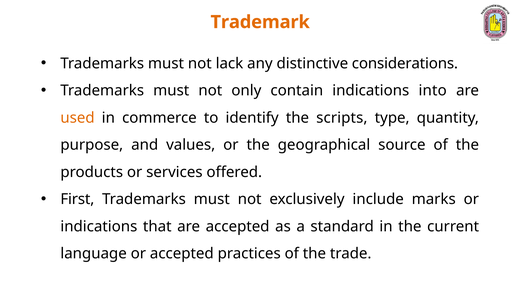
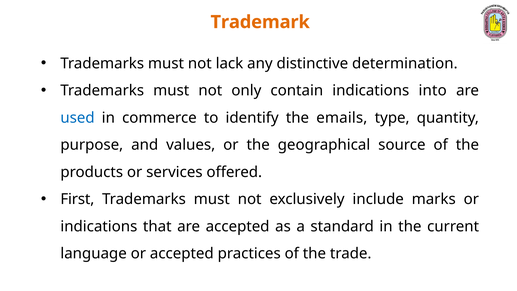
considerations: considerations -> determination
used colour: orange -> blue
scripts: scripts -> emails
